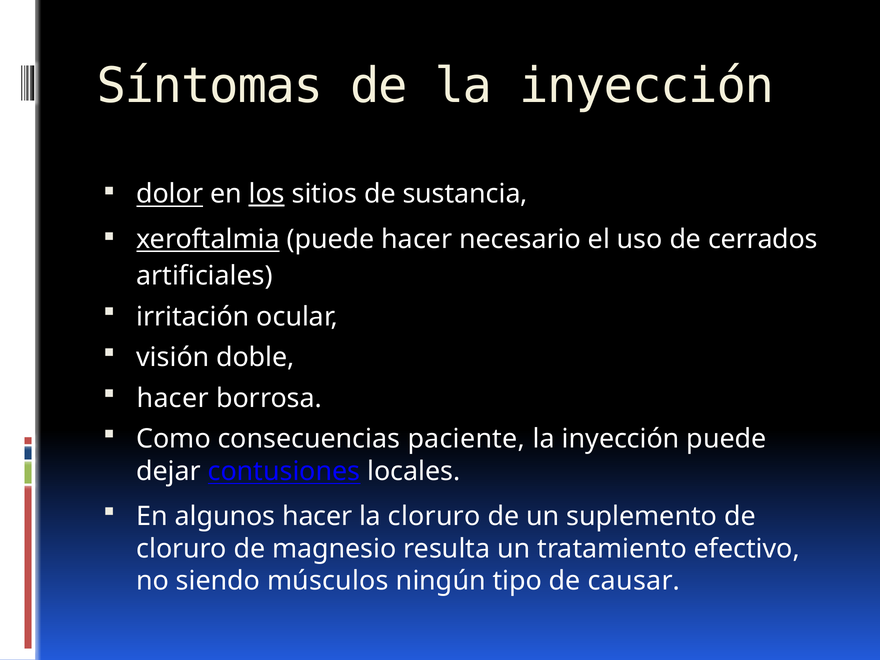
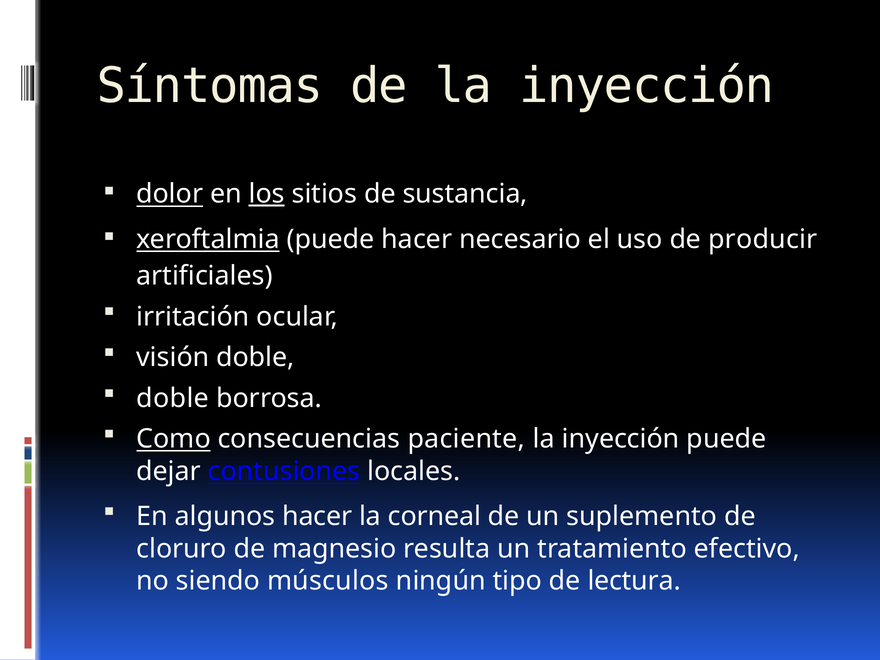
cerrados: cerrados -> producir
hacer at (173, 398): hacer -> doble
Como underline: none -> present
la cloruro: cloruro -> corneal
causar: causar -> lectura
